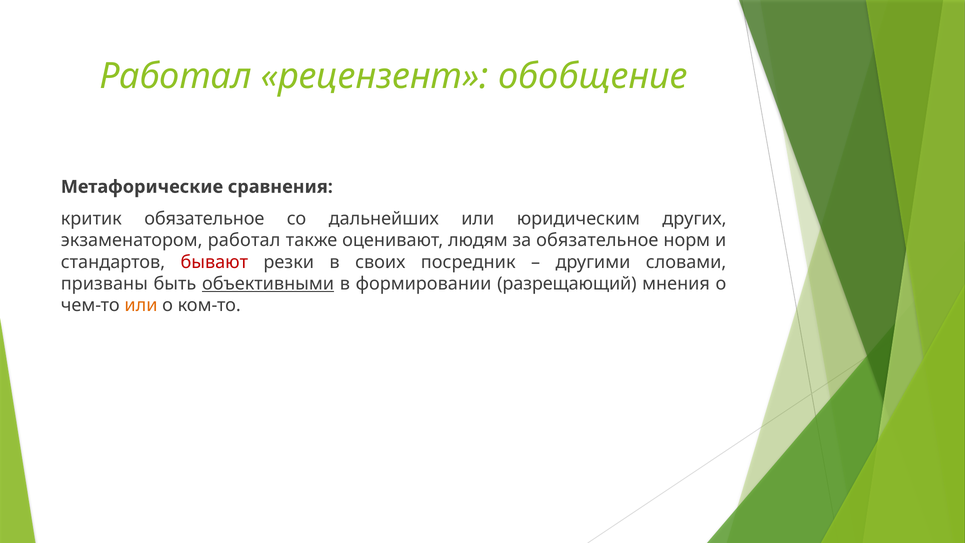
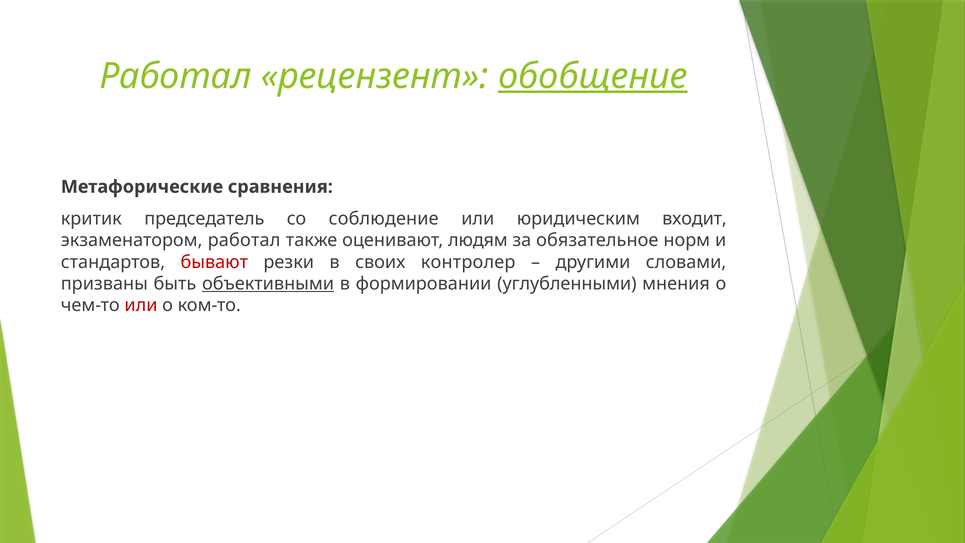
обобщение underline: none -> present
критик обязательное: обязательное -> председатель
дальнейших: дальнейших -> соблюдение
других: других -> входит
посредник: посредник -> контролер
разрещающий: разрещающий -> углубленными
или at (141, 305) colour: orange -> red
